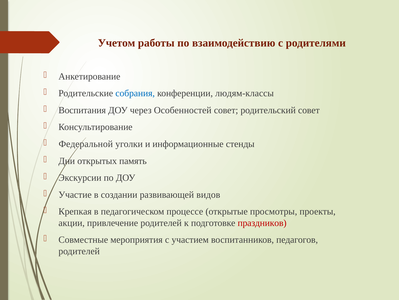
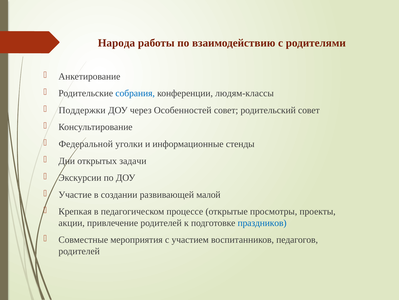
Учетом: Учетом -> Народа
Воспитания: Воспитания -> Поддержки
память: память -> задачи
видов: видов -> малой
праздников colour: red -> blue
